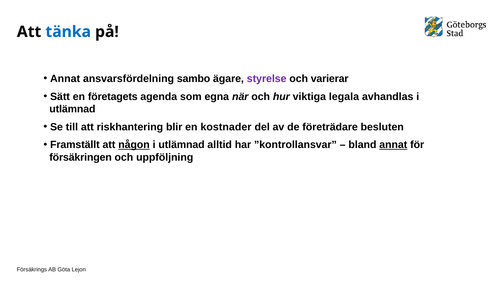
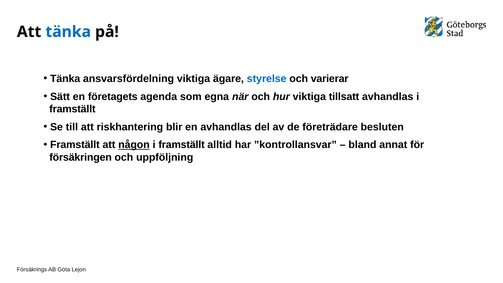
Annat at (65, 79): Annat -> Tänka
ansvarsfördelning sambo: sambo -> viktiga
styrelse colour: purple -> blue
legala: legala -> tillsatt
utlämnad at (72, 109): utlämnad -> framställt
en kostnader: kostnader -> avhandlas
utlämnad at (182, 145): utlämnad -> framställt
annat at (393, 145) underline: present -> none
